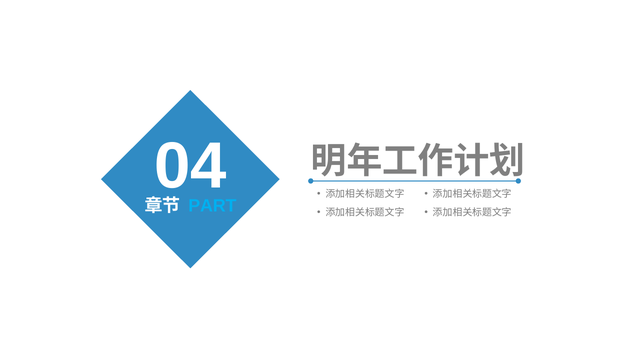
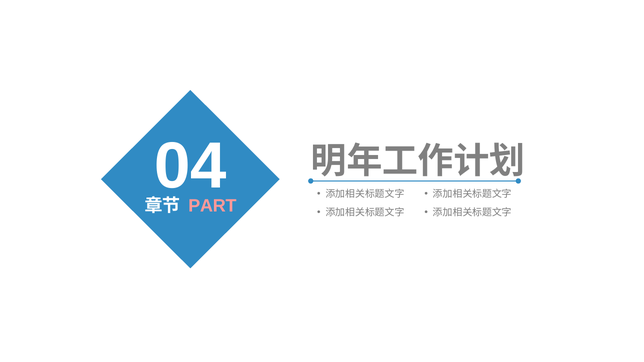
PART colour: light blue -> pink
